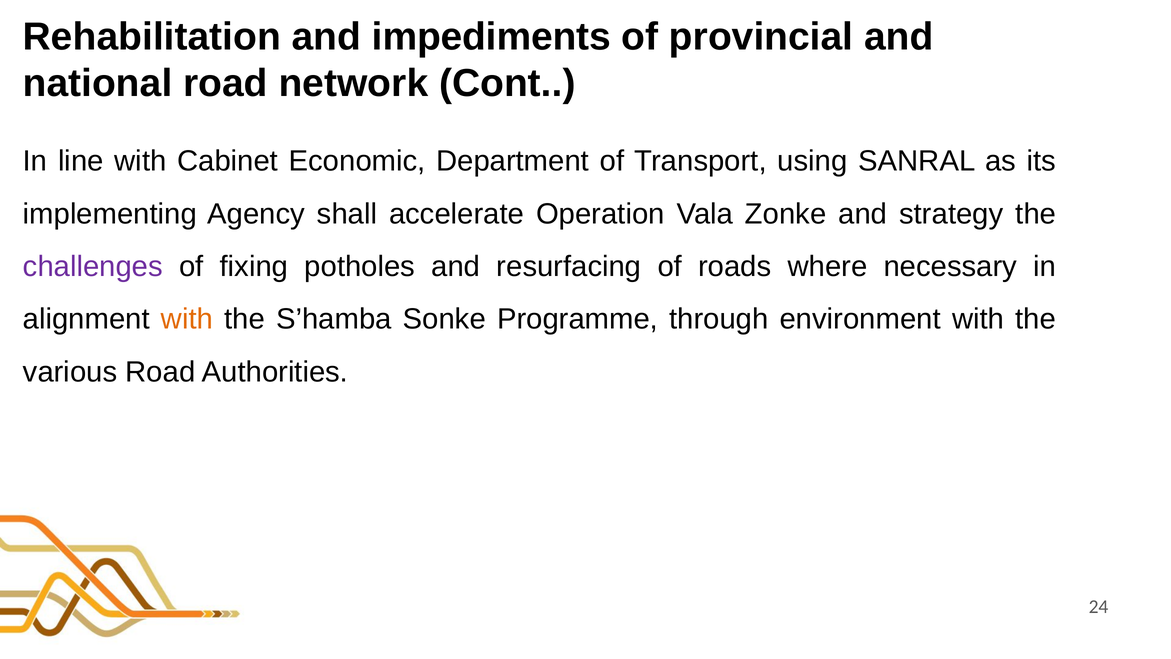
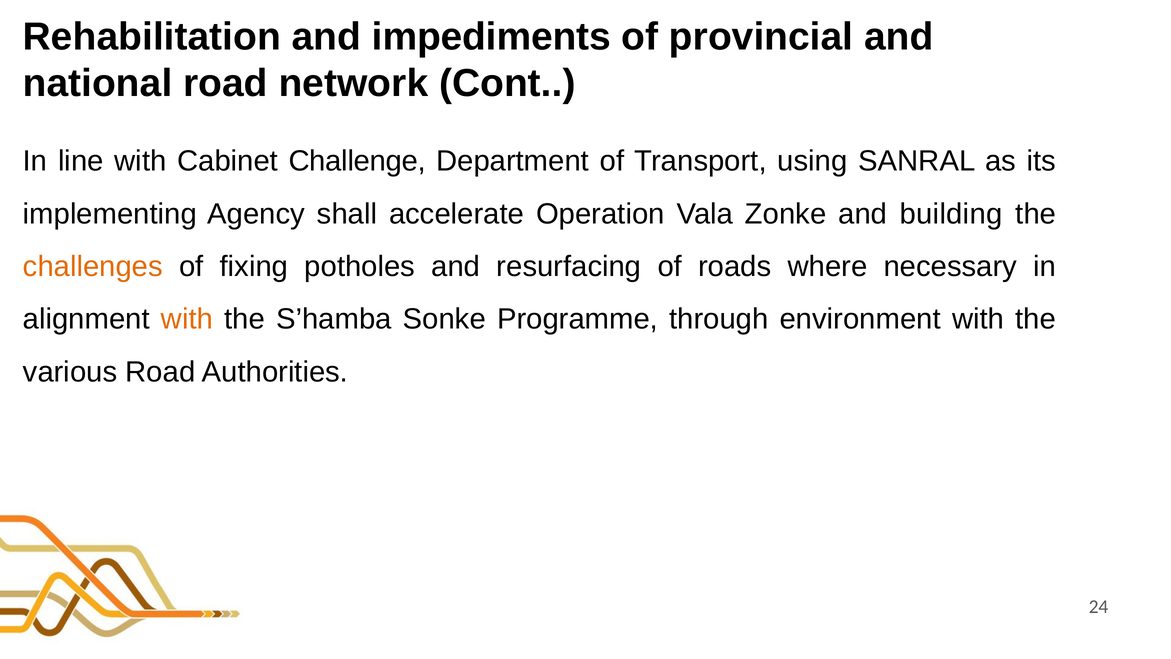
Economic: Economic -> Challenge
strategy: strategy -> building
challenges colour: purple -> orange
